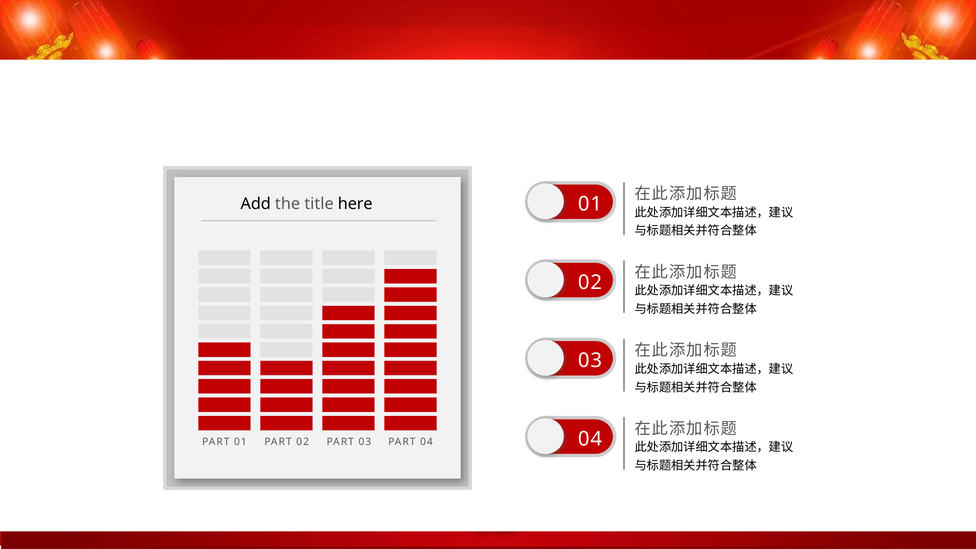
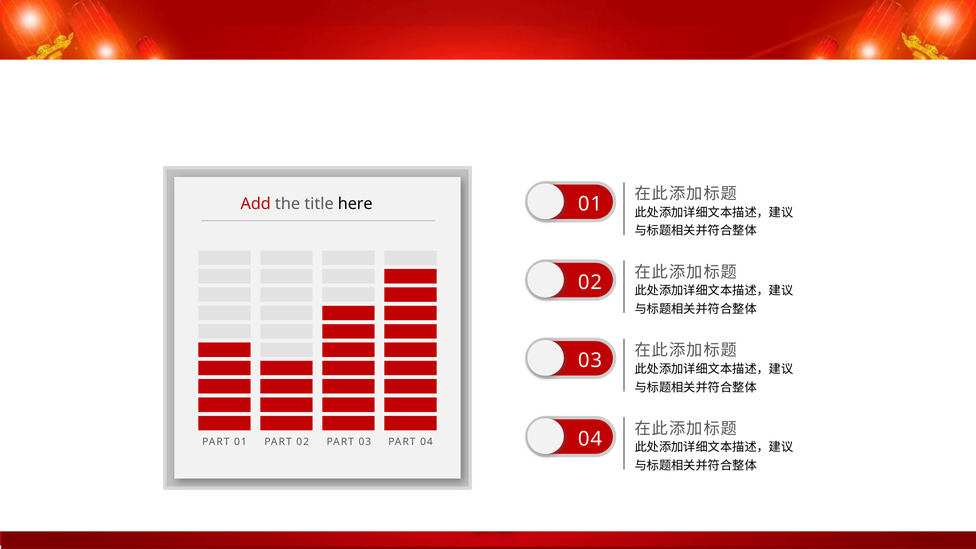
Add colour: black -> red
